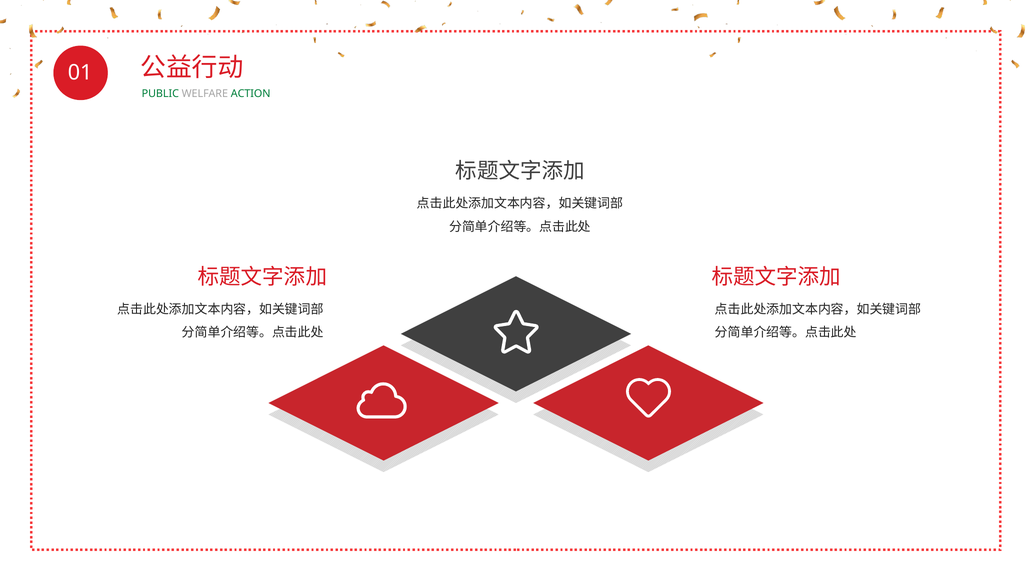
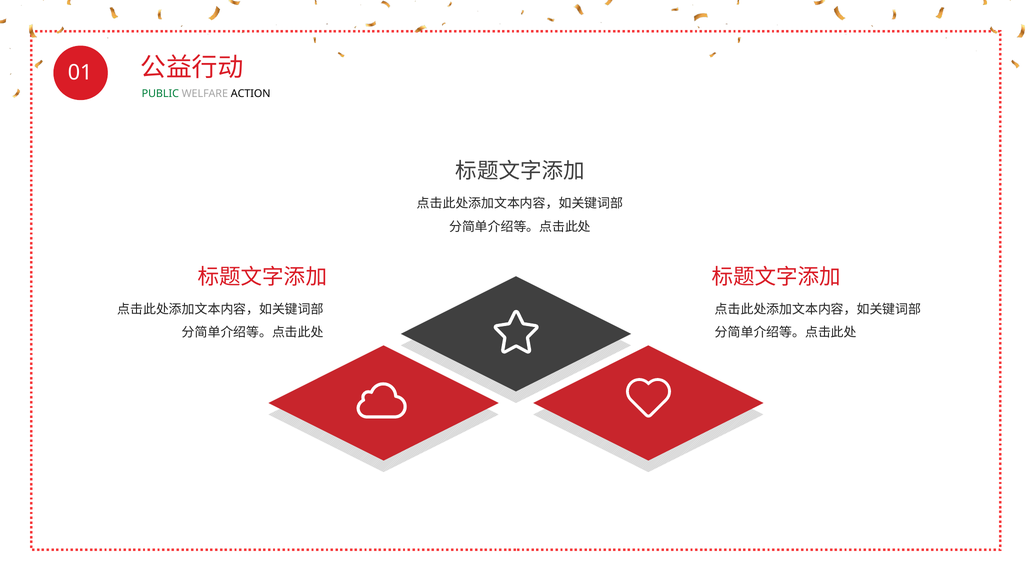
ACTION colour: green -> black
